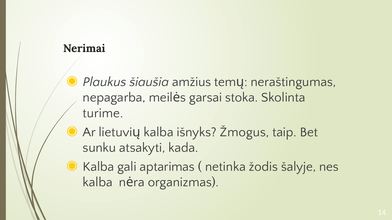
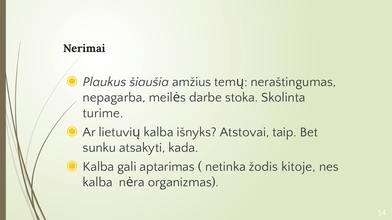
garsai: garsai -> darbe
Žmogus: Žmogus -> Atstovai
šalyje: šalyje -> kitoje
